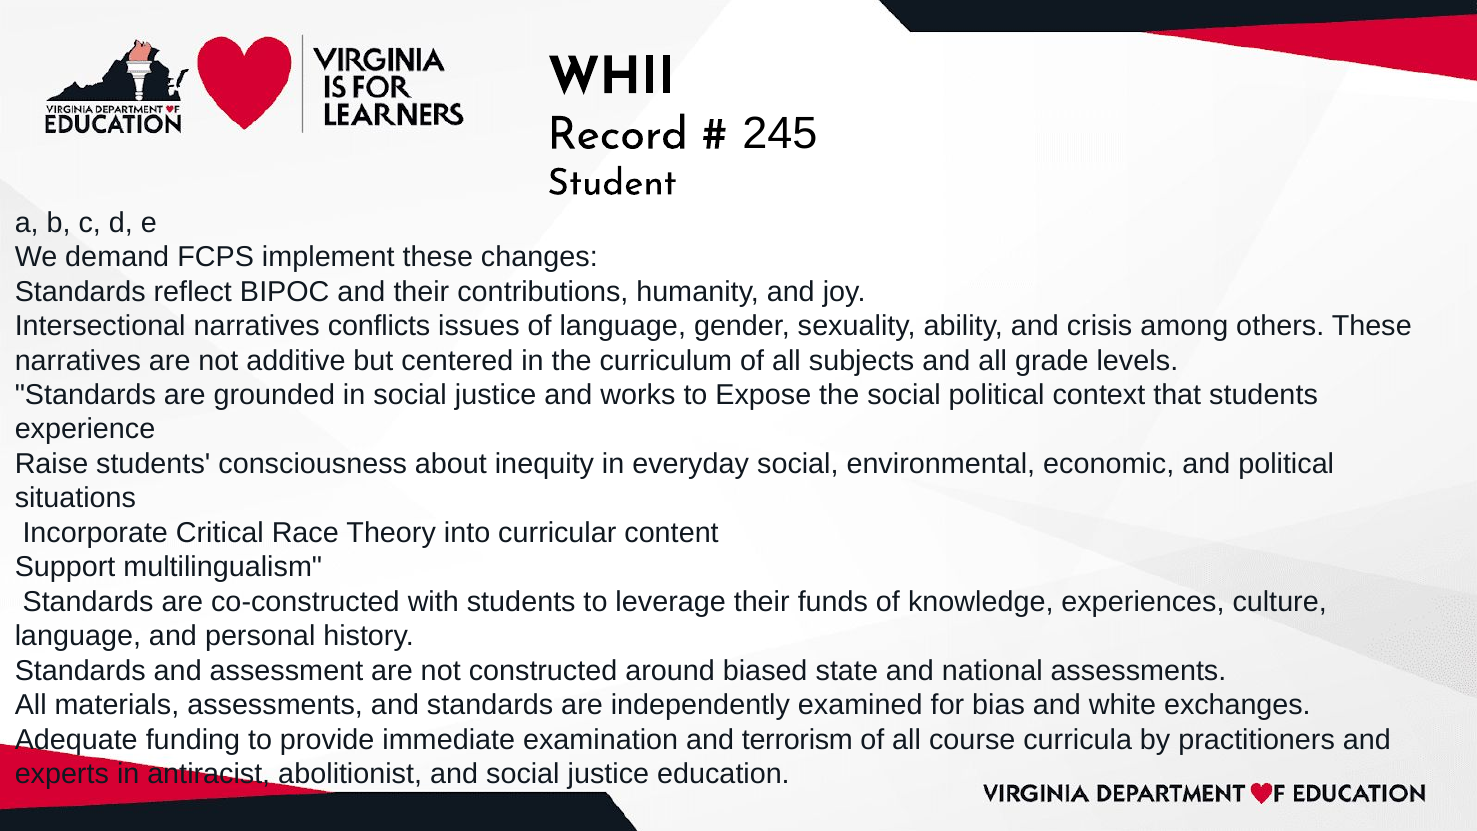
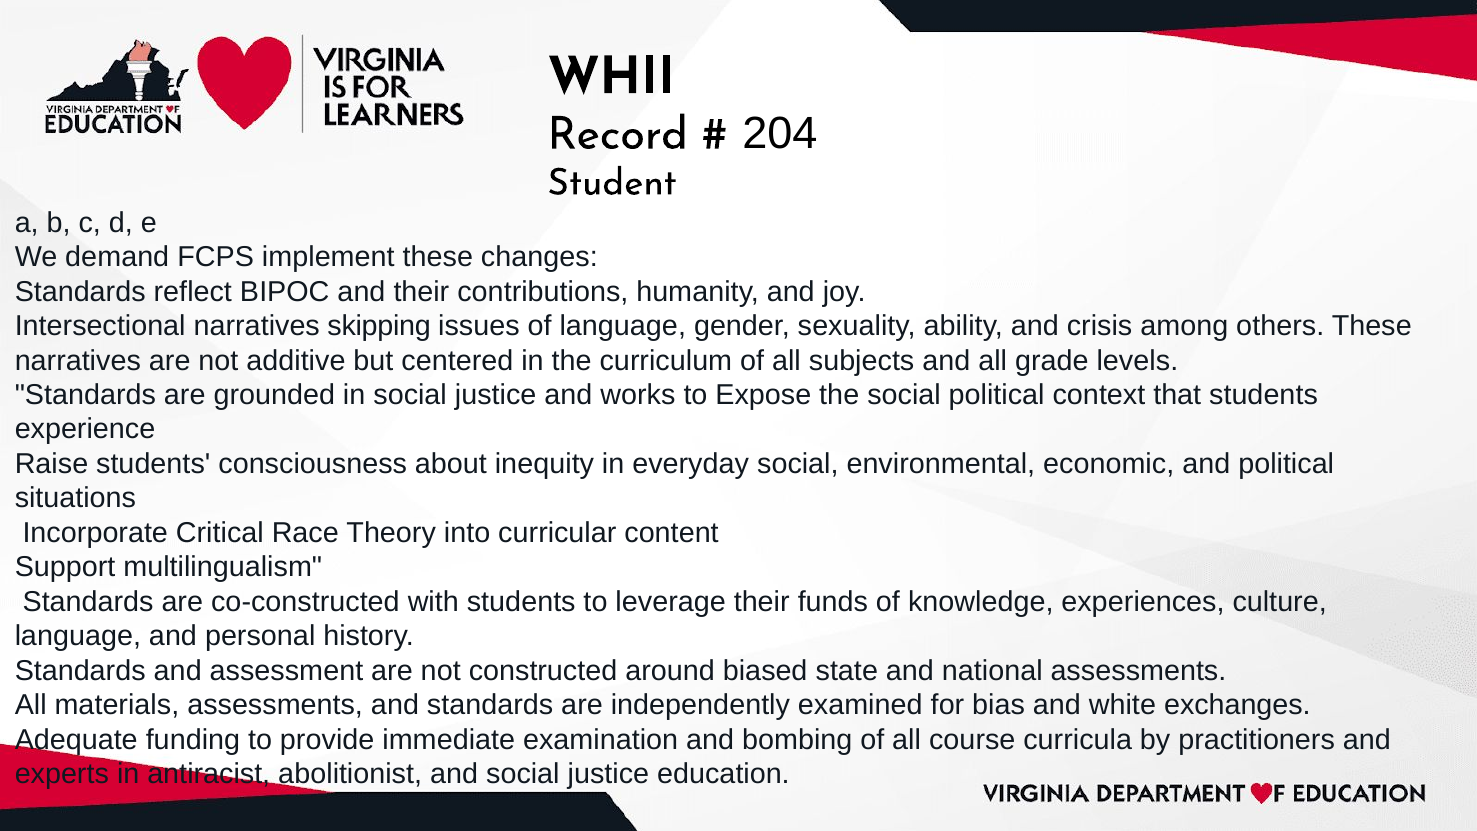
245: 245 -> 204
conflicts: conflicts -> skipping
terrorism: terrorism -> bombing
